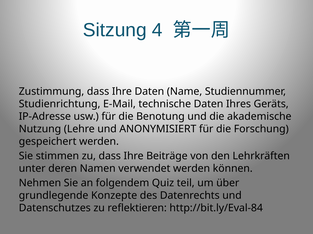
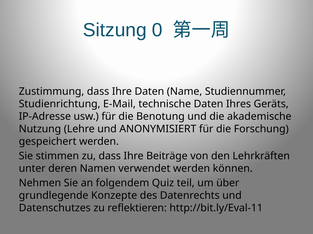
4: 4 -> 0
http://bit.ly/Eval-84: http://bit.ly/Eval-84 -> http://bit.ly/Eval-11
